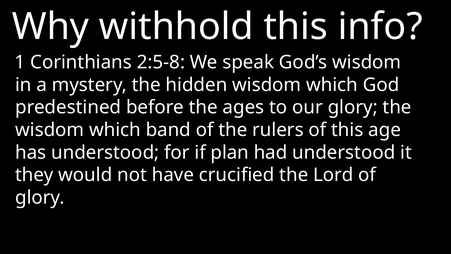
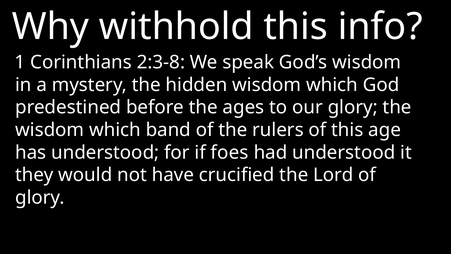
2:5-8: 2:5-8 -> 2:3-8
plan: plan -> foes
